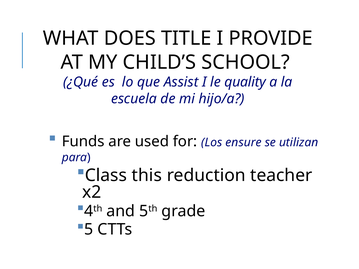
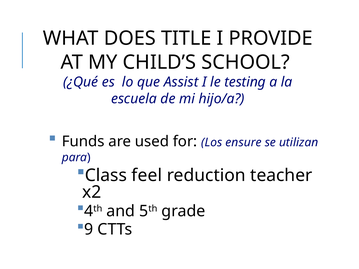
quality: quality -> testing
this: this -> feel
5: 5 -> 9
